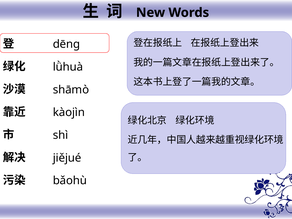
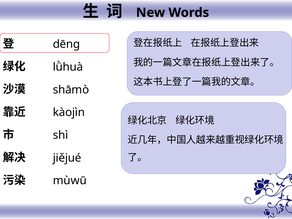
bǎohù: bǎohù -> mùwū
